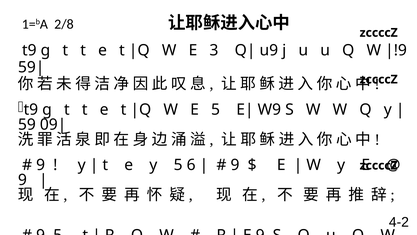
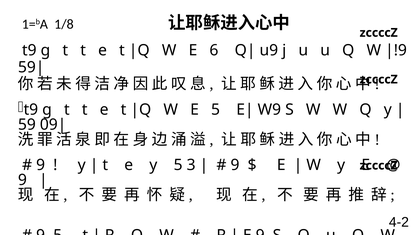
2/8: 2/8 -> 1/8
3: 3 -> 6
6: 6 -> 3
